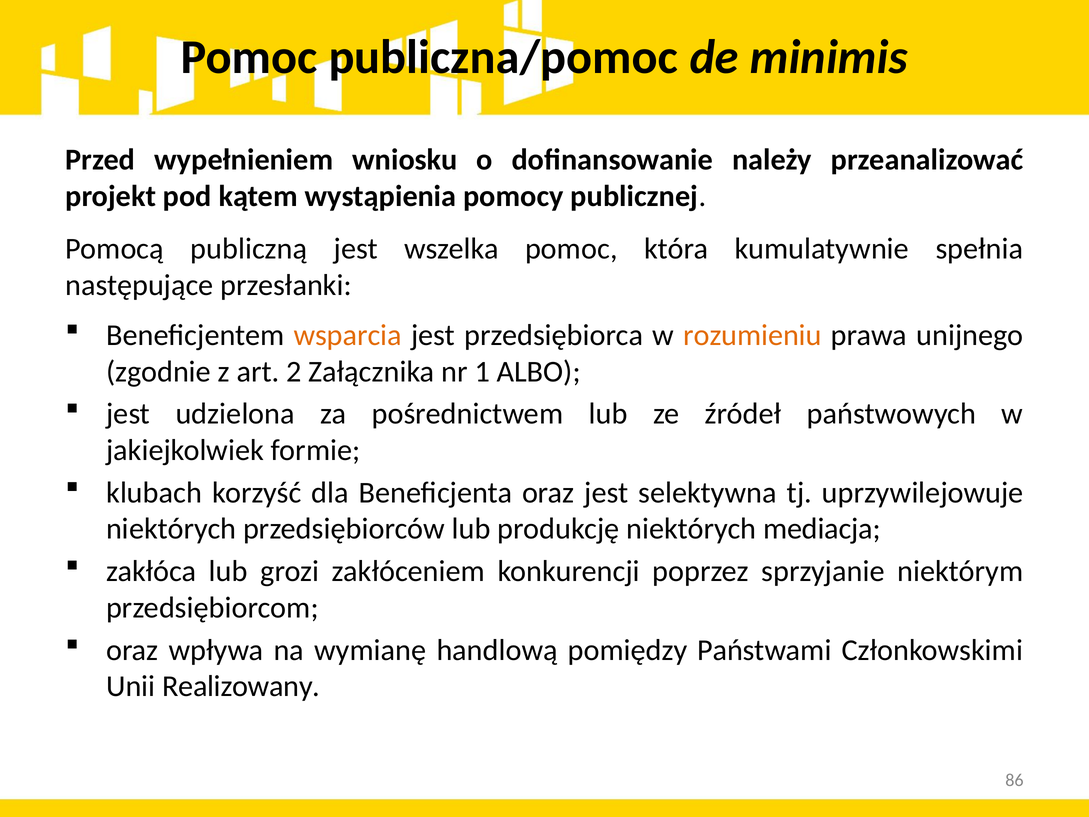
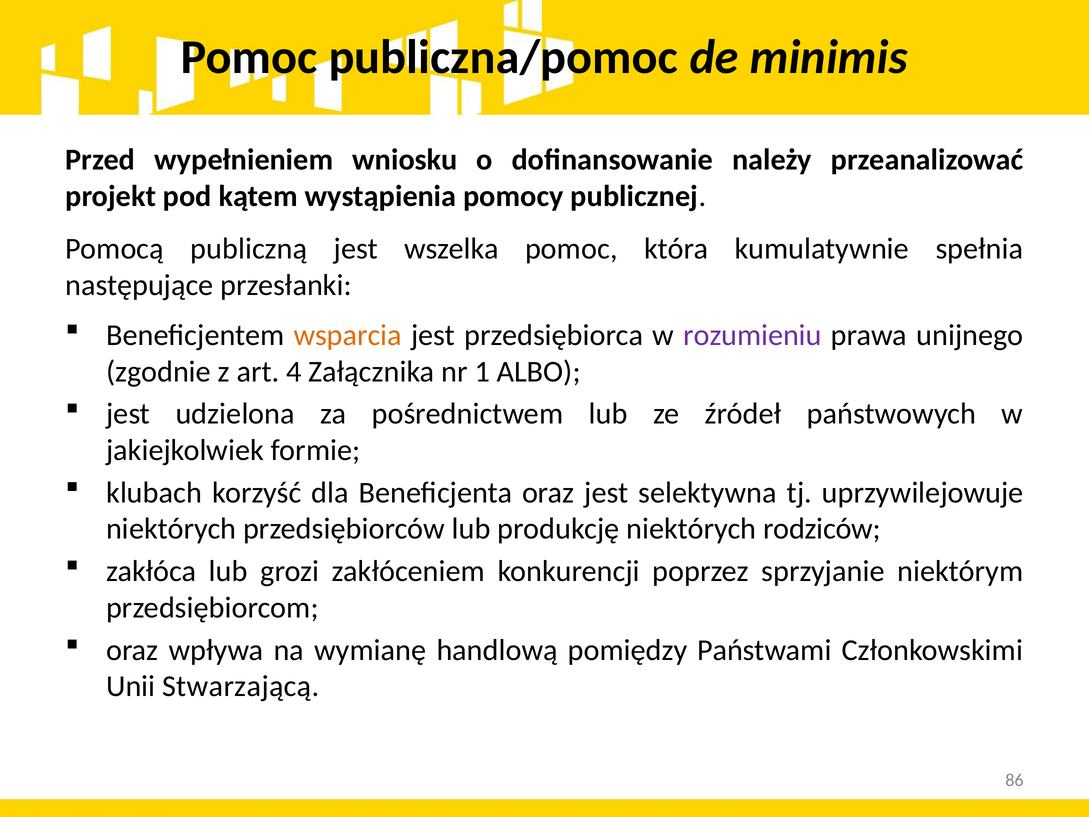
rozumieniu colour: orange -> purple
2: 2 -> 4
mediacja: mediacja -> rodziców
Realizowany: Realizowany -> Stwarzającą
